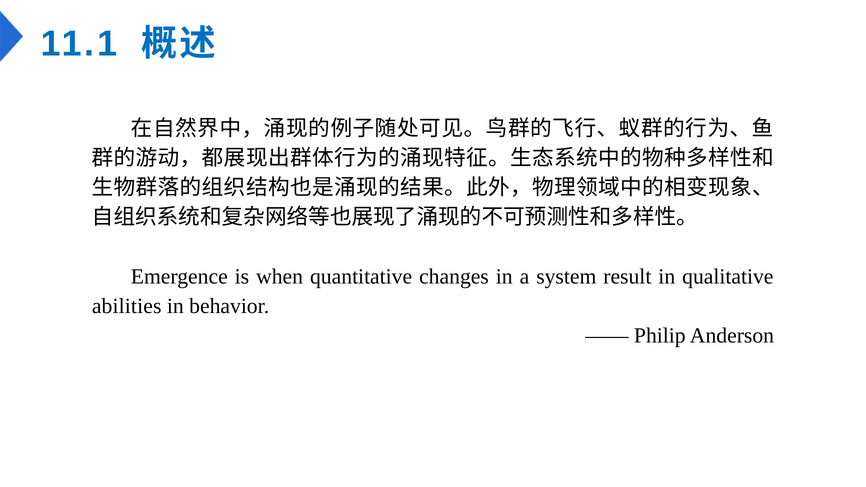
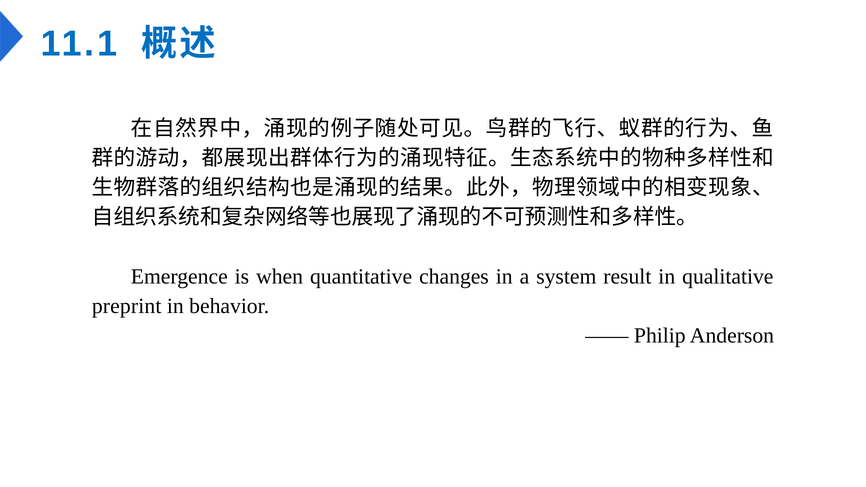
abilities: abilities -> preprint
